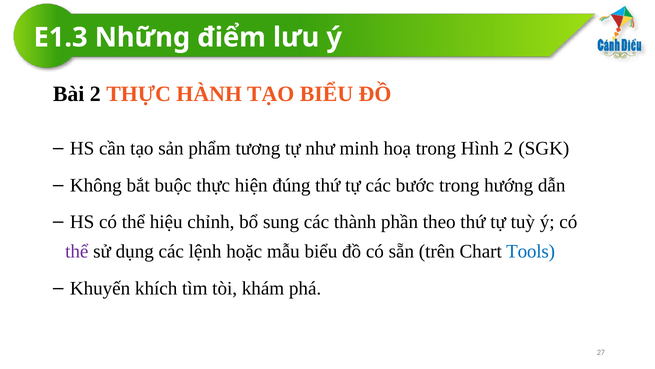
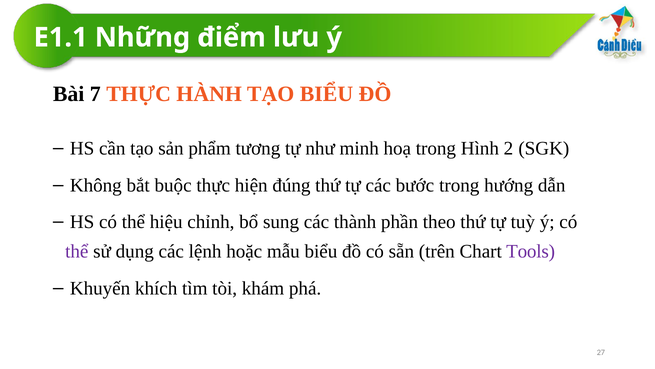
E1.3: E1.3 -> E1.1
Bài 2: 2 -> 7
Tools colour: blue -> purple
